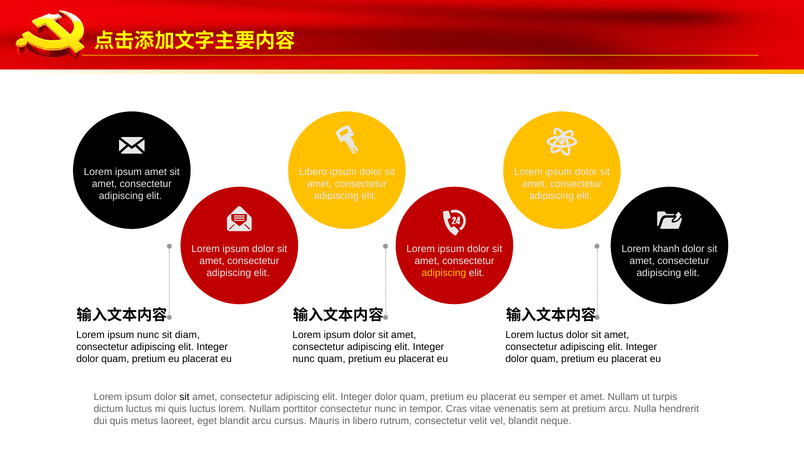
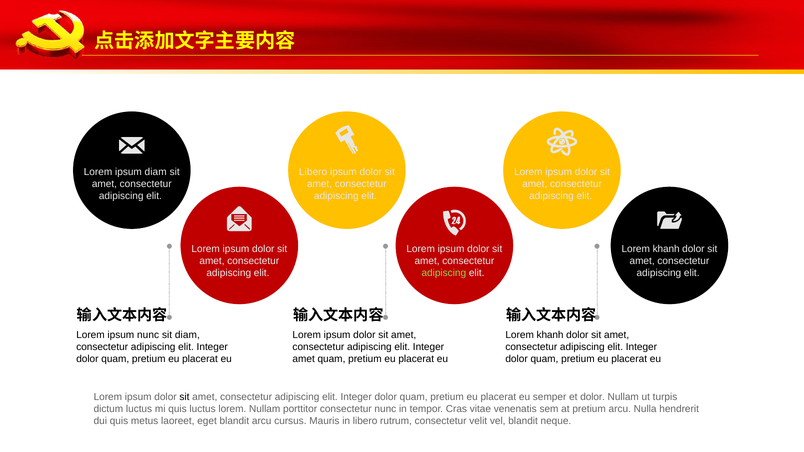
ipsum amet: amet -> diam
adipiscing at (444, 273) colour: yellow -> light green
luctus at (550, 335): luctus -> khanh
nunc at (304, 359): nunc -> amet
et amet: amet -> dolor
